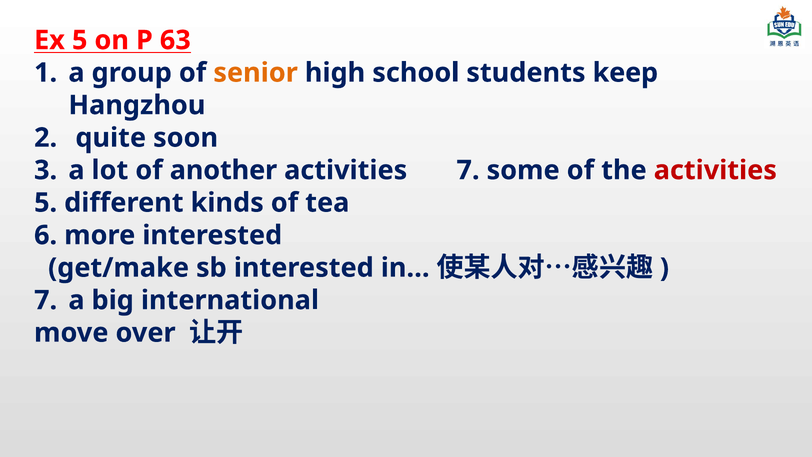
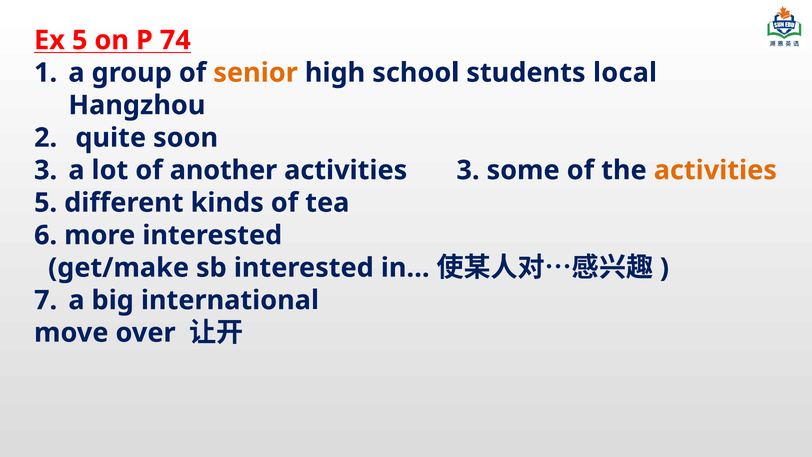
63: 63 -> 74
keep: keep -> local
activities 7: 7 -> 3
activities at (715, 170) colour: red -> orange
